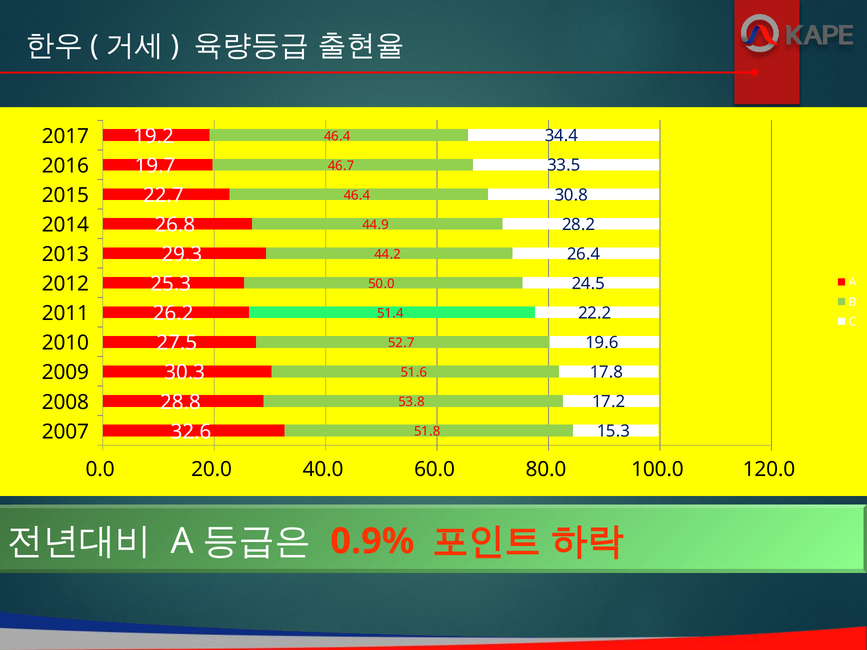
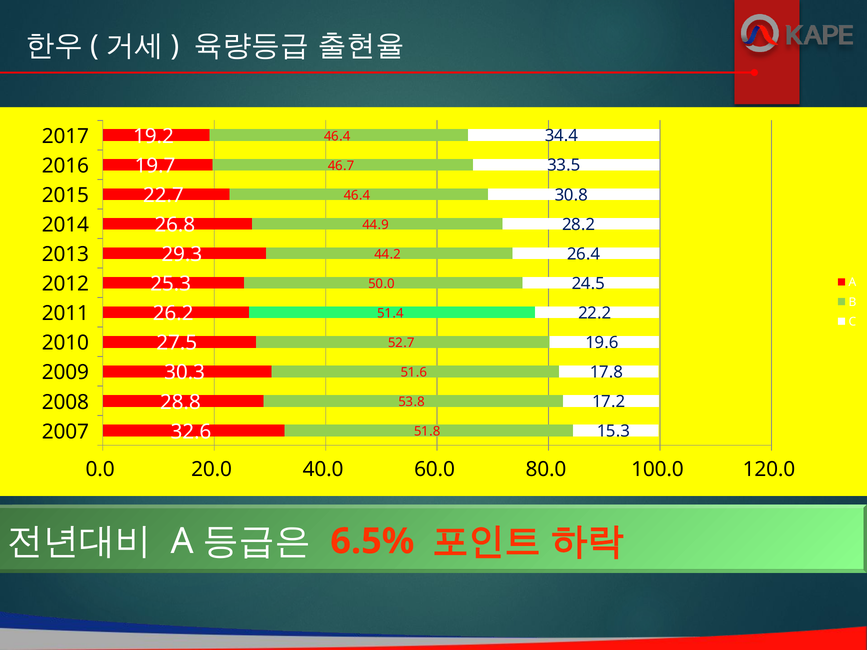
0.9%: 0.9% -> 6.5%
